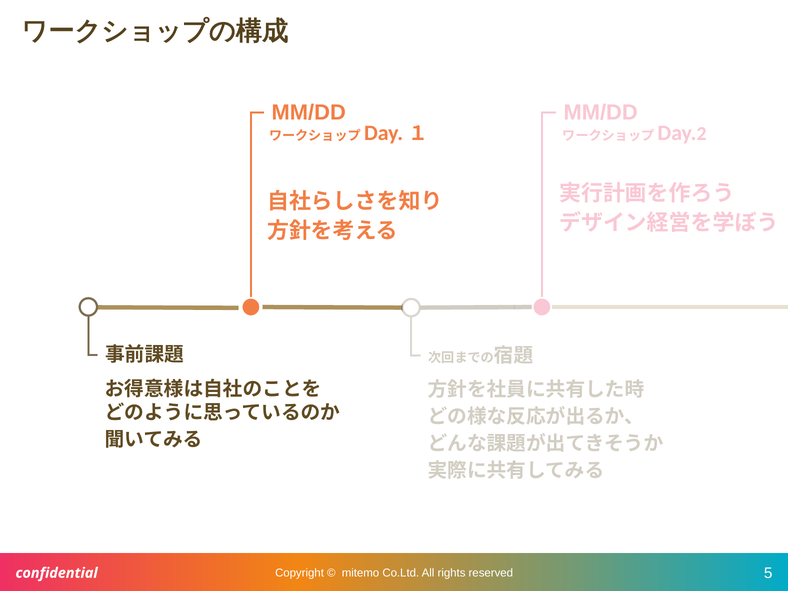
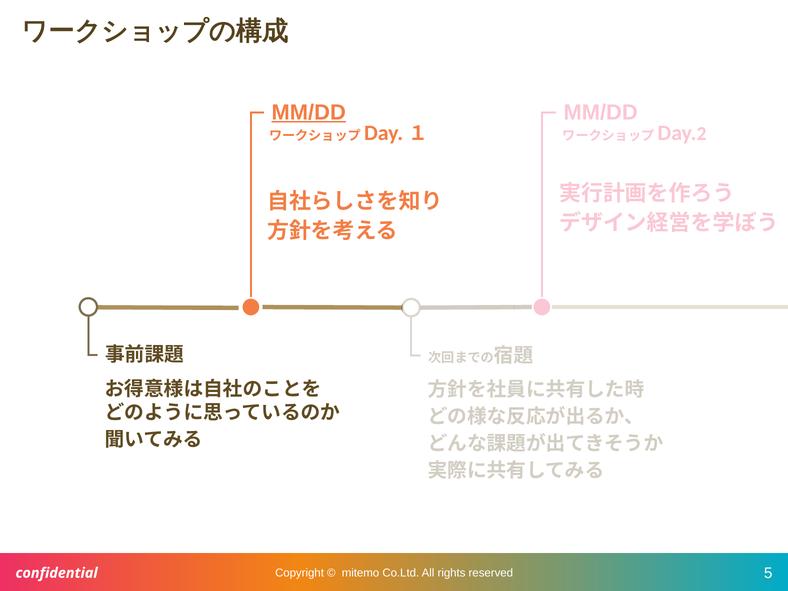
MM/DD at (309, 112) underline: none -> present
